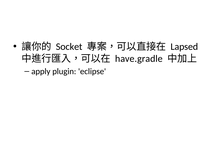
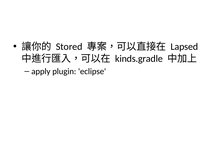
Socket: Socket -> Stored
have.gradle: have.gradle -> kinds.gradle
